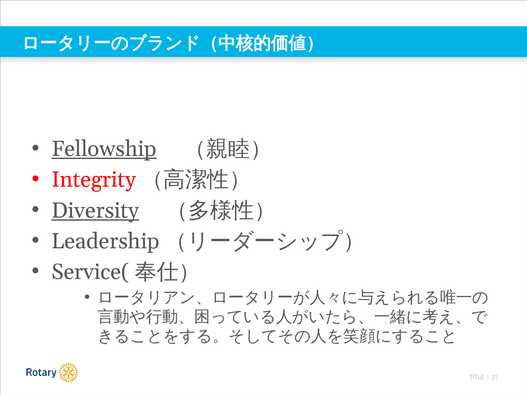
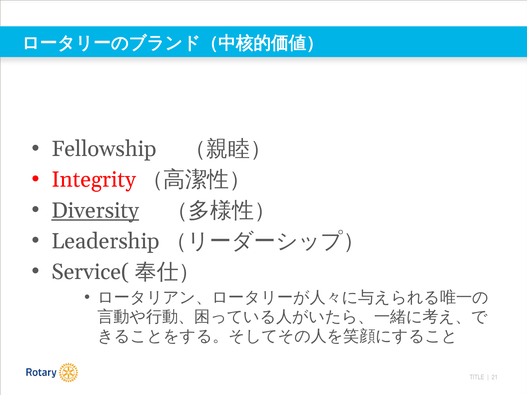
Fellowship underline: present -> none
